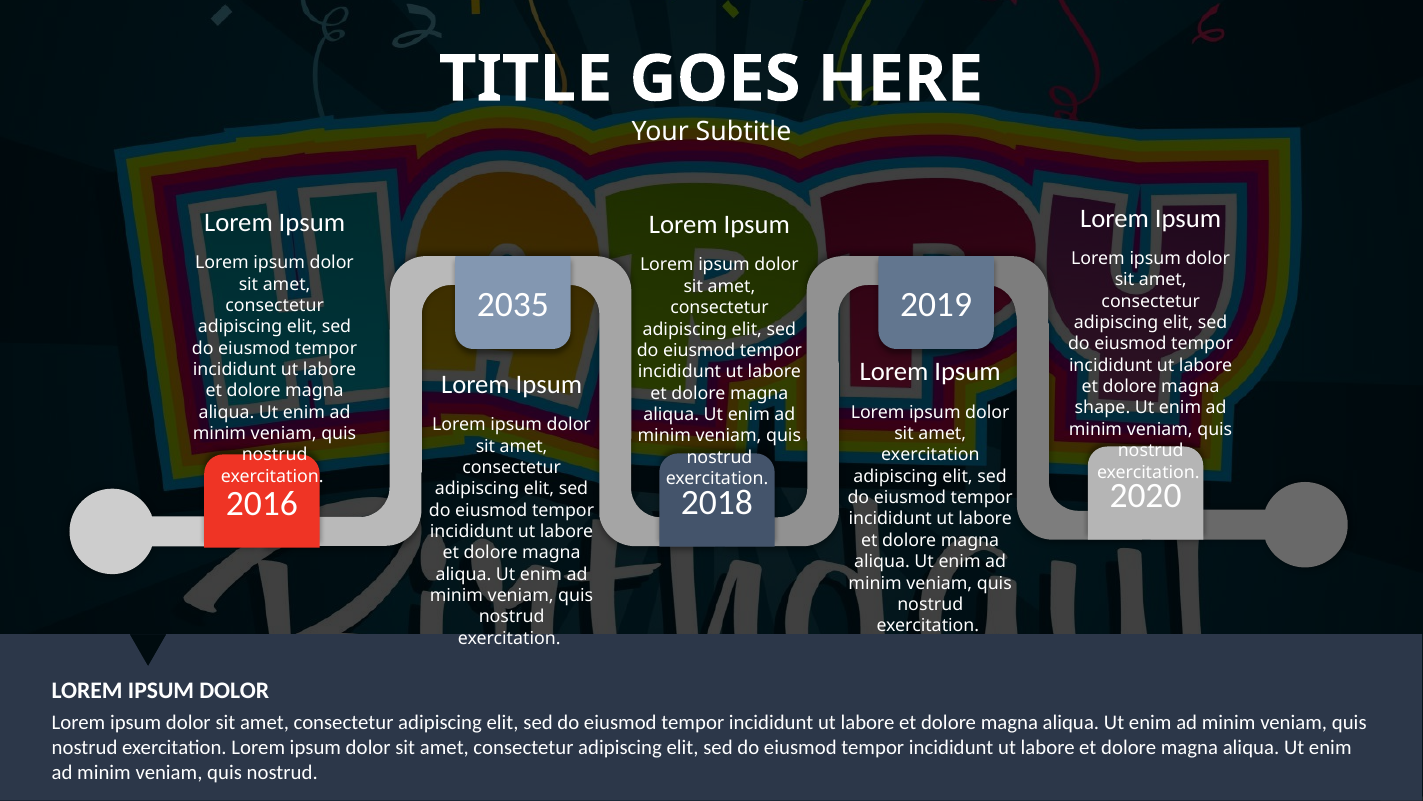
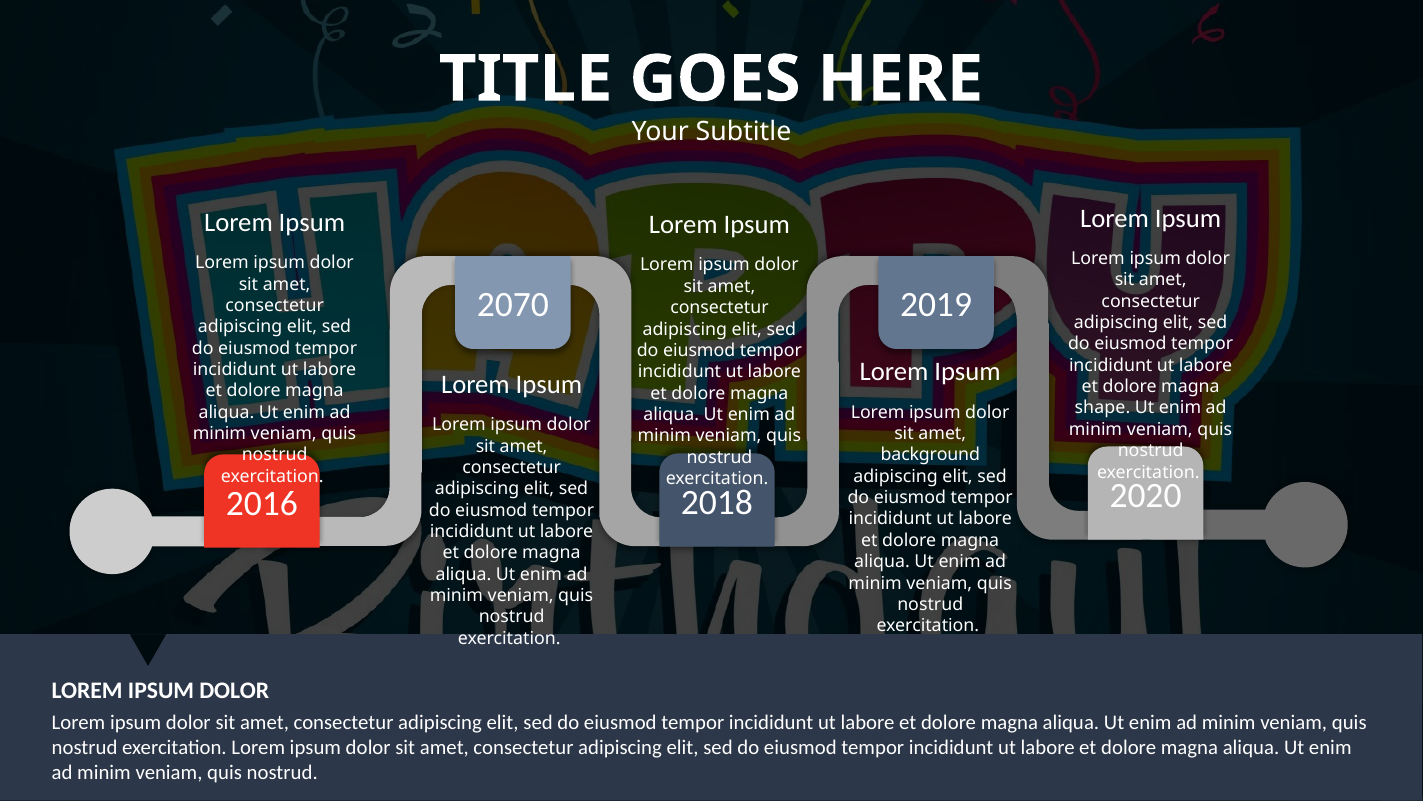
2035: 2035 -> 2070
exercitation at (930, 455): exercitation -> background
